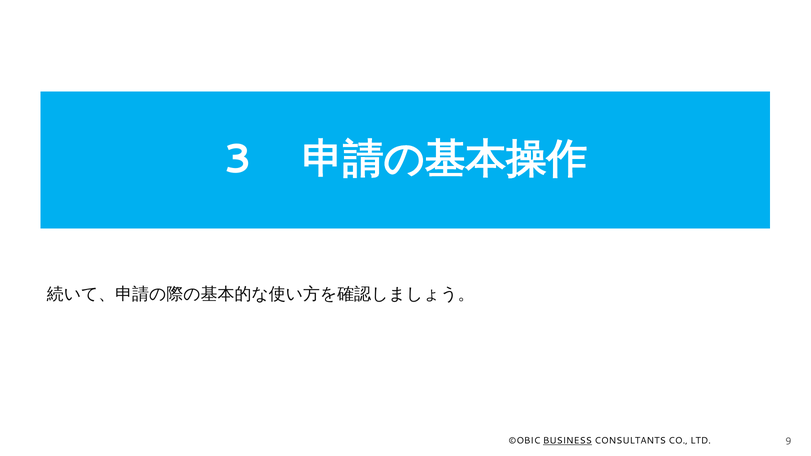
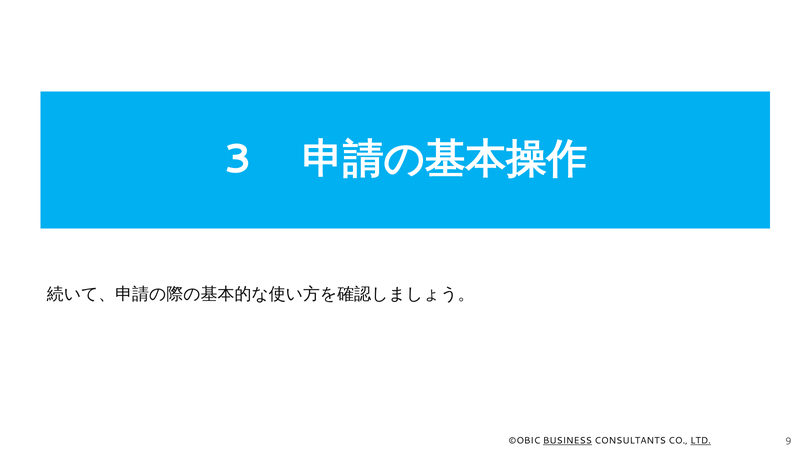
LTD underline: none -> present
